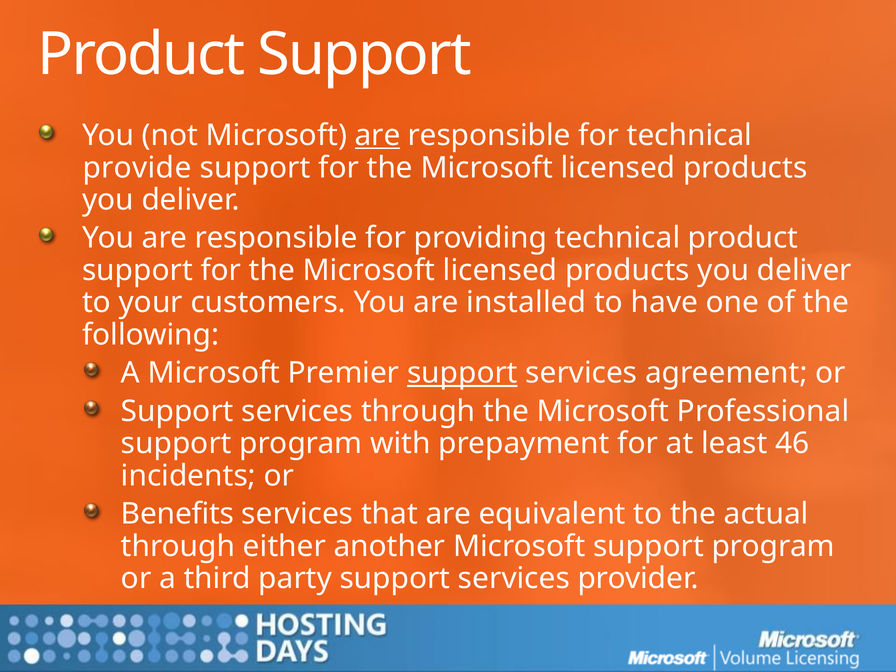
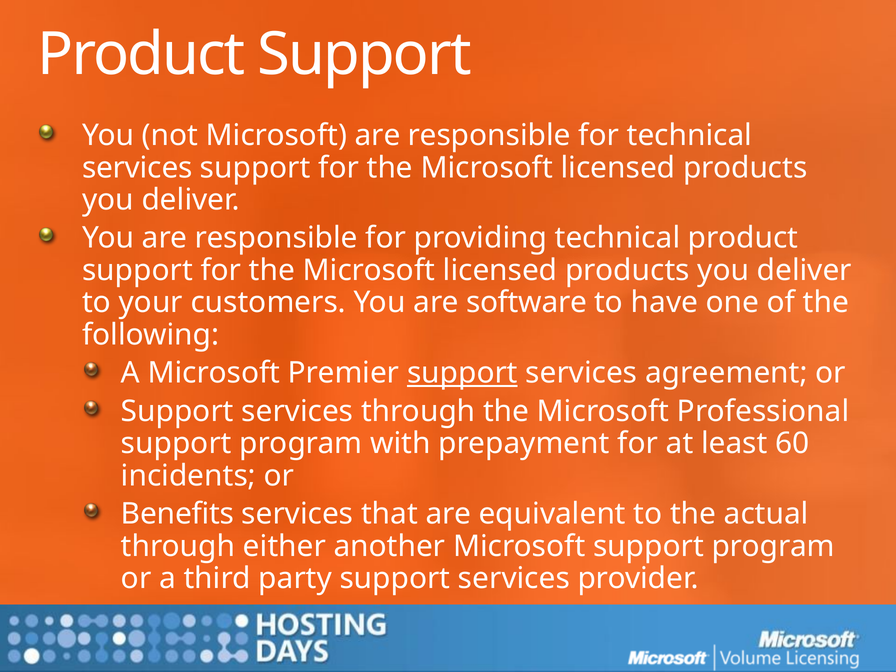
are at (378, 135) underline: present -> none
provide at (137, 168): provide -> services
installed: installed -> software
46: 46 -> 60
